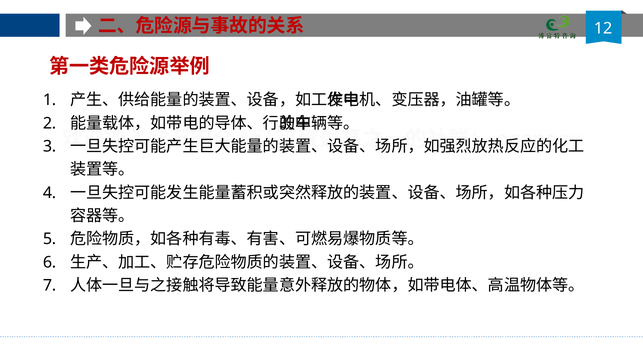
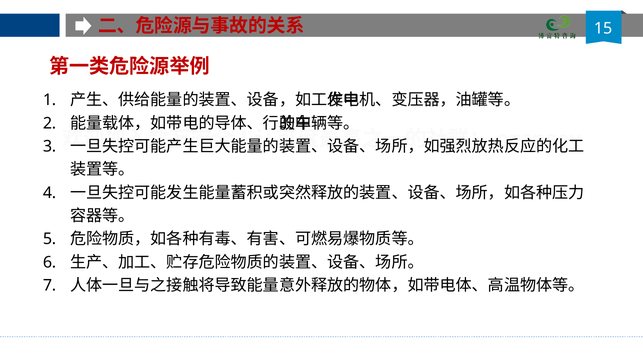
12: 12 -> 15
